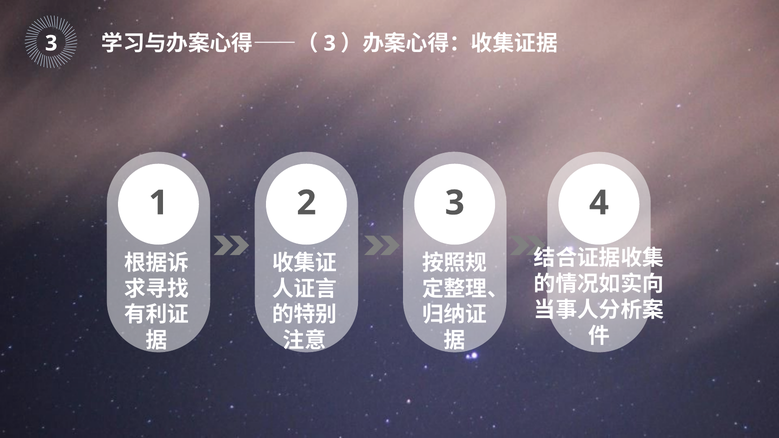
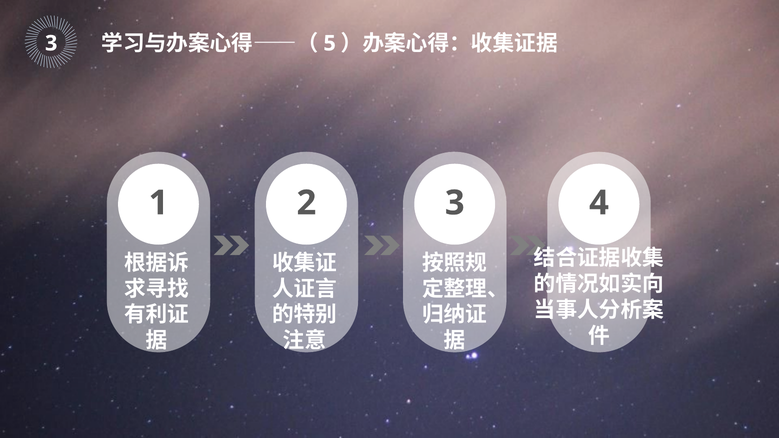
3 at (330, 43): 3 -> 5
